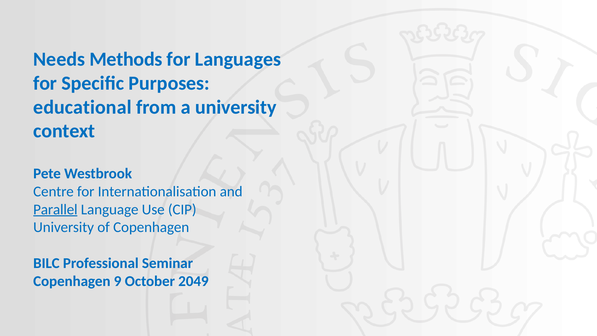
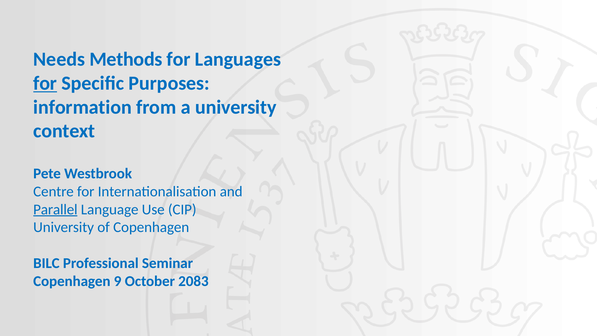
for at (45, 83) underline: none -> present
educational: educational -> information
2049: 2049 -> 2083
